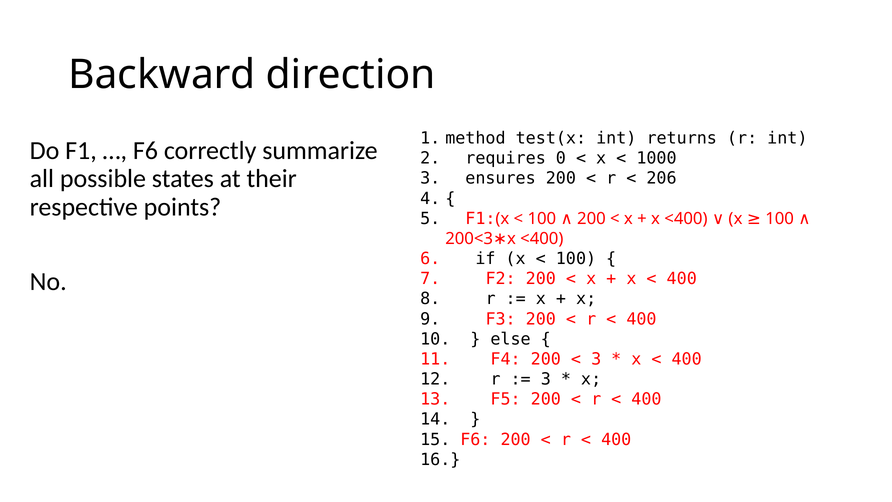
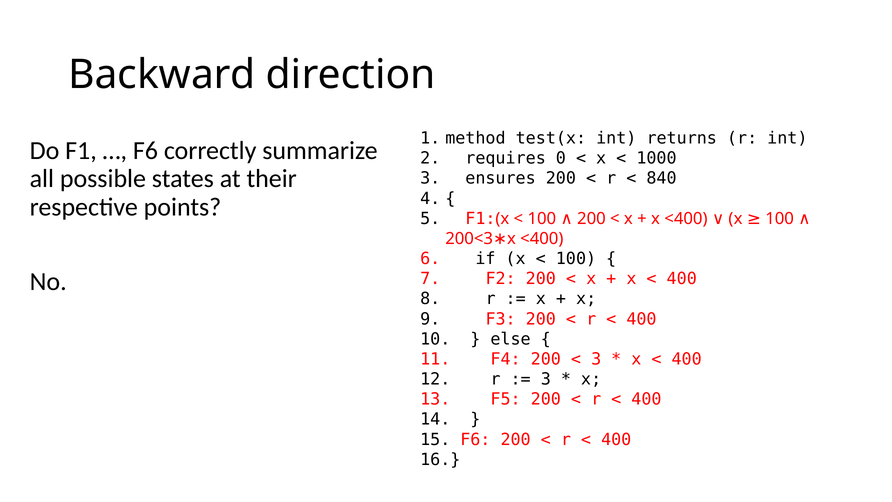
206: 206 -> 840
